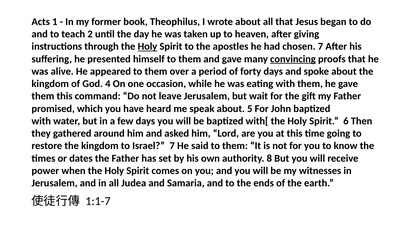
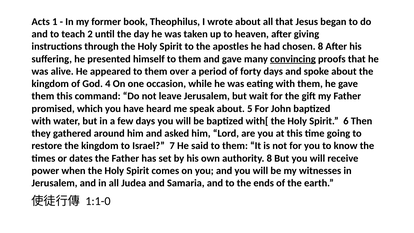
Holy at (147, 46) underline: present -> none
chosen 7: 7 -> 8
1:1-7: 1:1-7 -> 1:1-0
